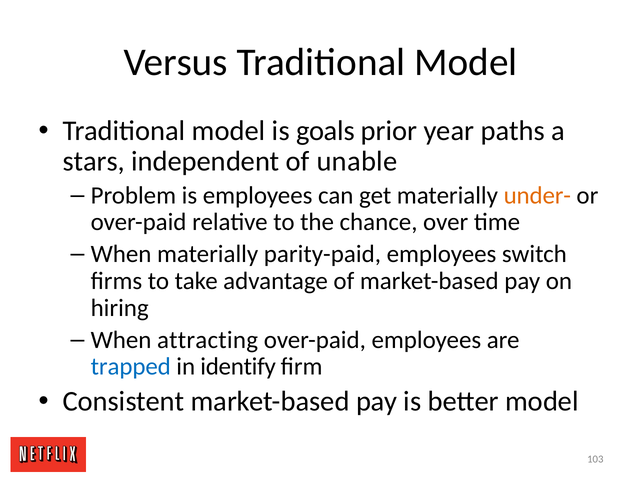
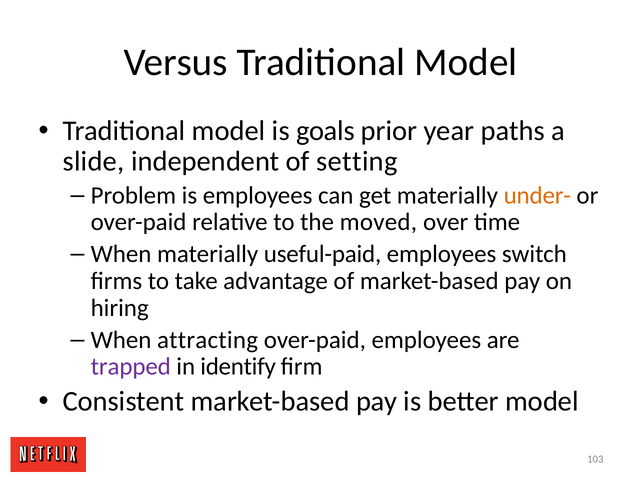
stars: stars -> slide
unable: unable -> setting
chance: chance -> moved
parity-paid: parity-paid -> useful-paid
trapped colour: blue -> purple
